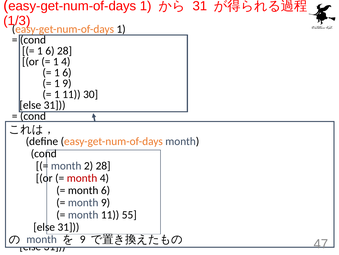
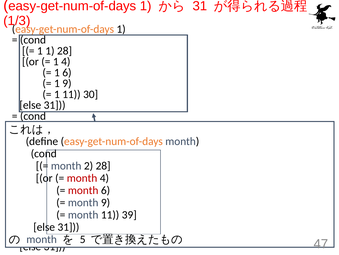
6 at (50, 51): 6 -> 1
month at (83, 190) colour: black -> red
55: 55 -> 39
9 at (83, 239): 9 -> 5
